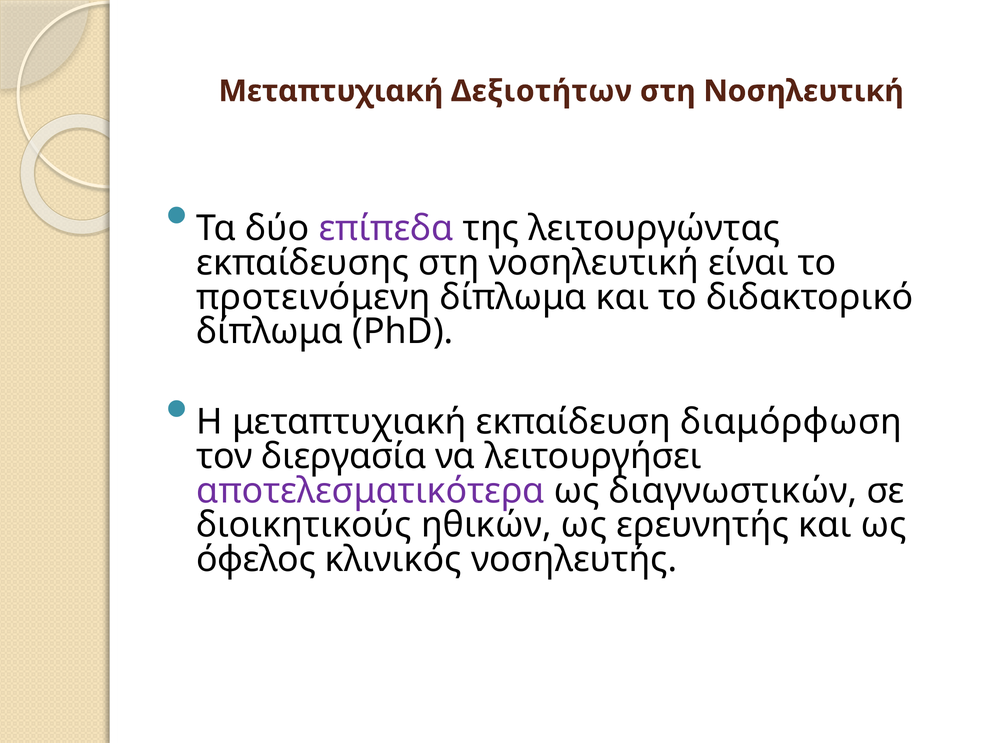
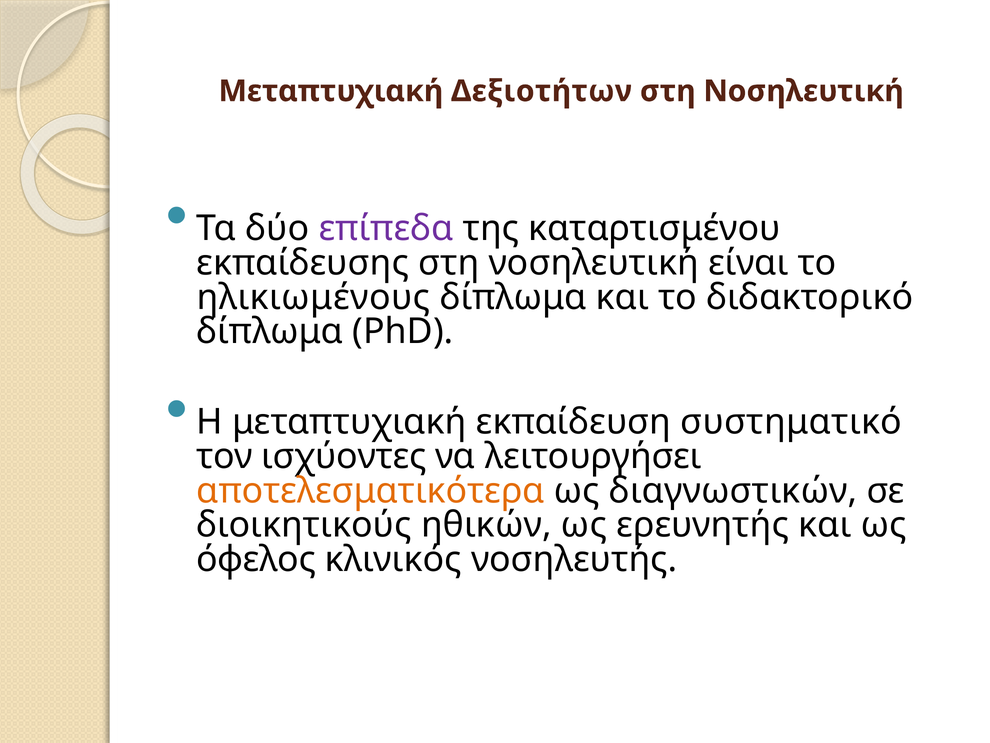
λειτουργώντας: λειτουργώντας -> καταρτισμένου
προτεινόμενη: προτεινόμενη -> ηλικιωμένους
διαμόρφωση: διαμόρφωση -> συστηματικό
διεργασία: διεργασία -> ισχύοντες
αποτελεσματικότερα colour: purple -> orange
